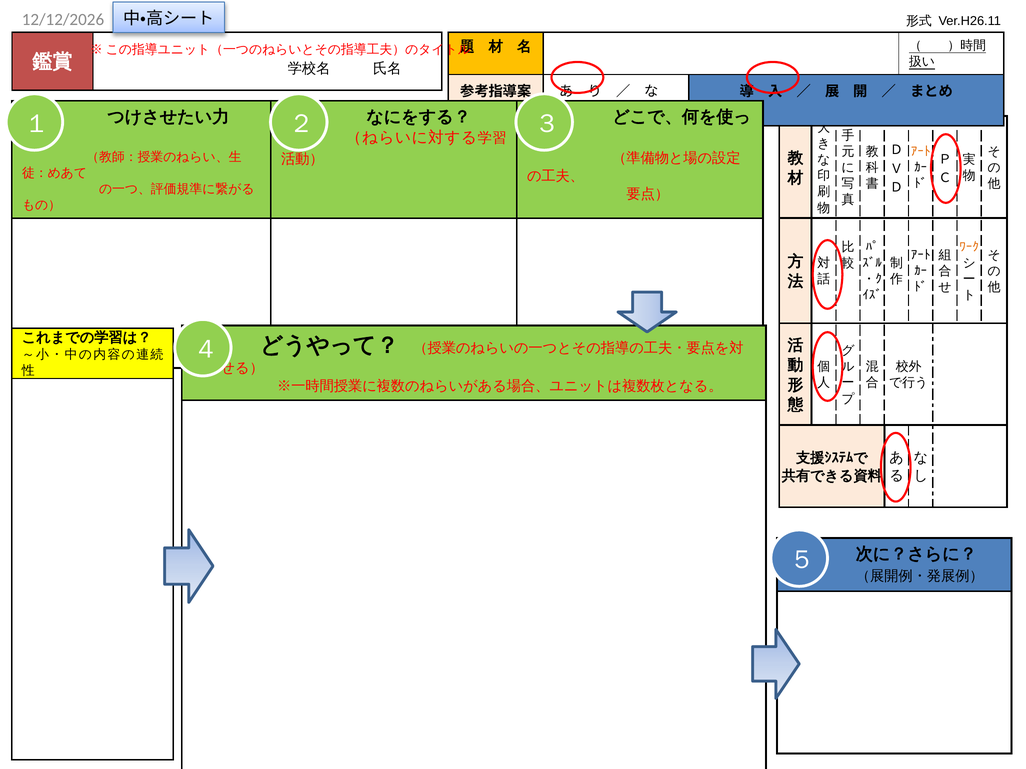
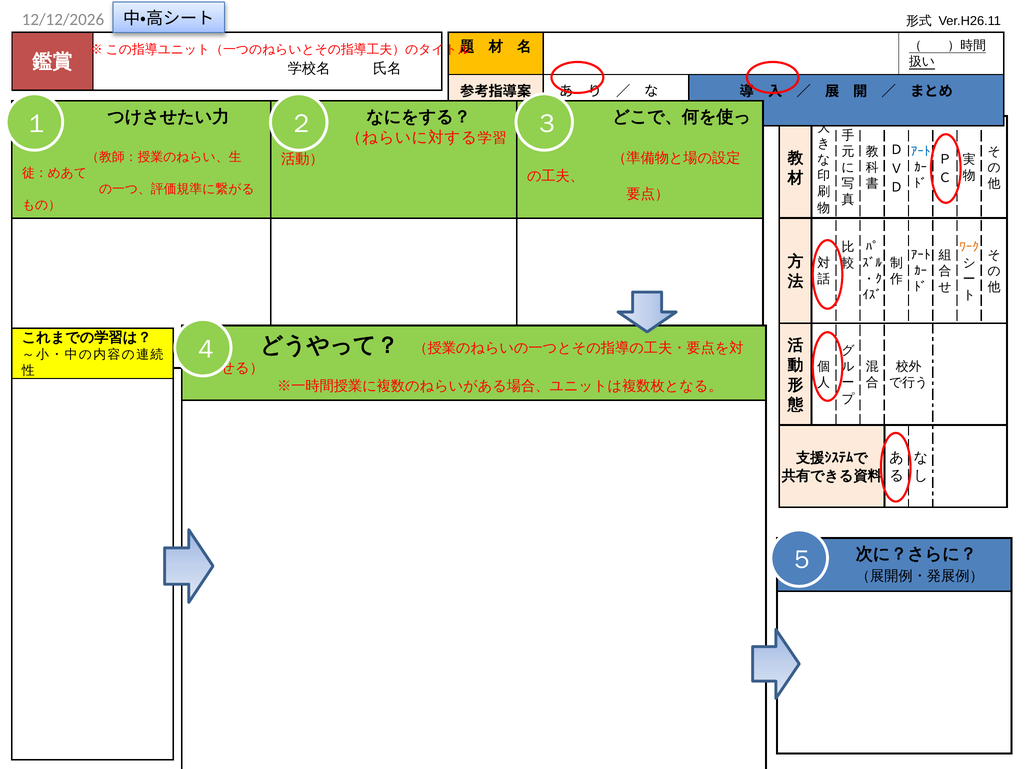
ｱｰﾄ at (921, 152) colour: orange -> blue
